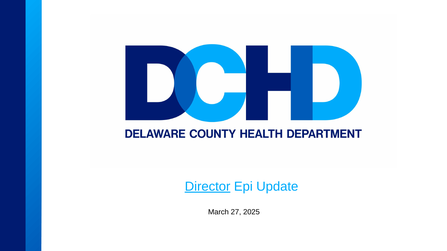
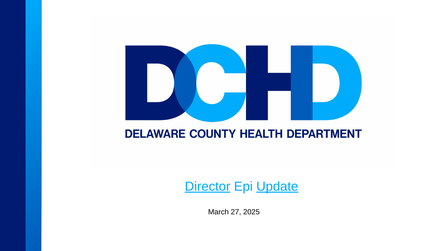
Update underline: none -> present
